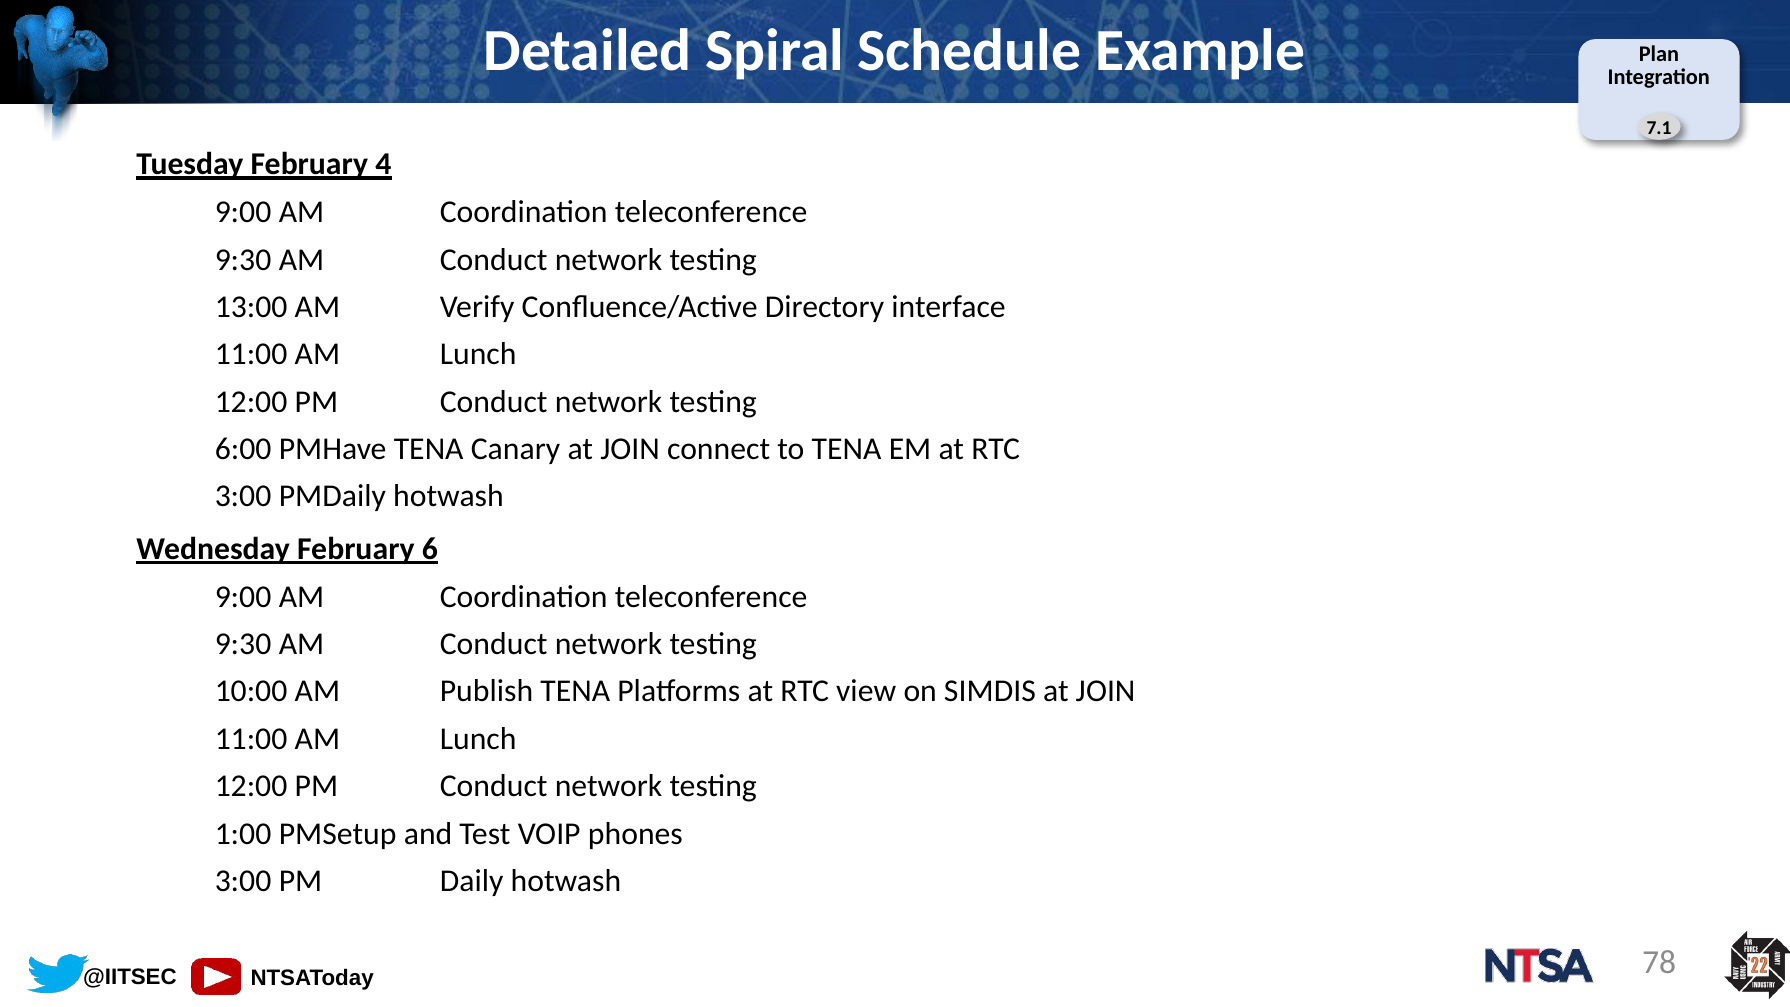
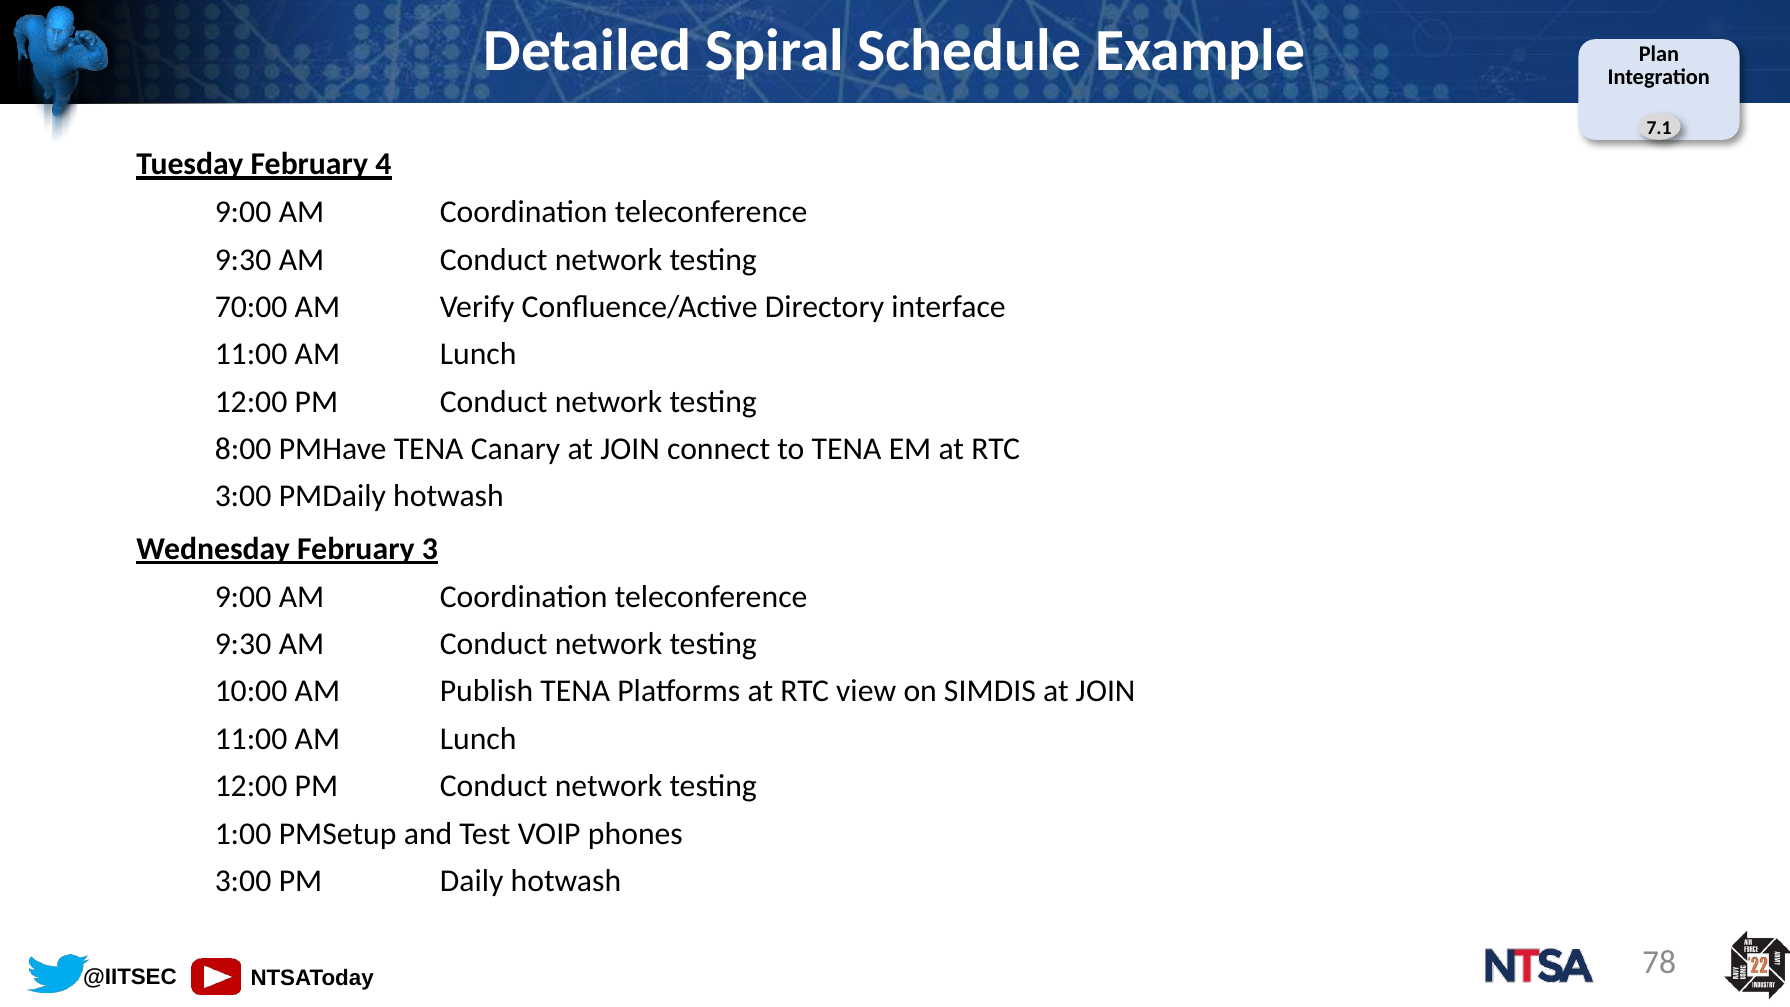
13:00: 13:00 -> 70:00
6:00: 6:00 -> 8:00
6: 6 -> 3
